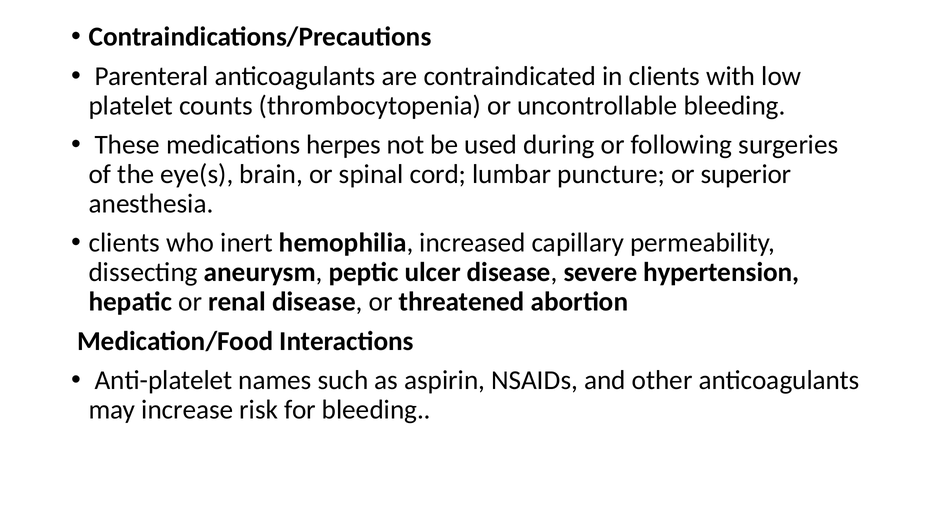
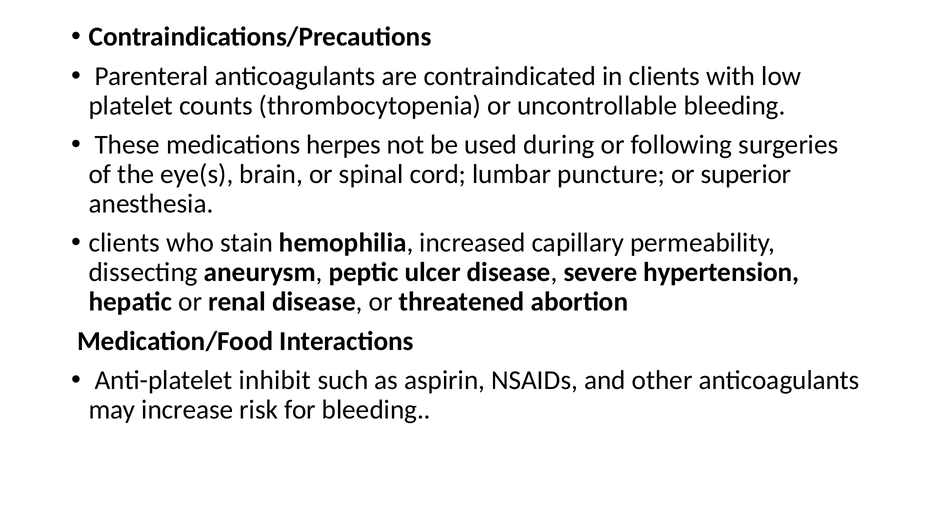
inert: inert -> stain
names: names -> inhibit
